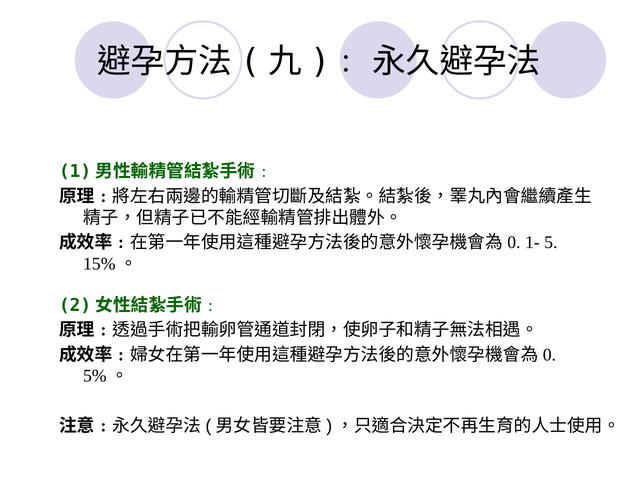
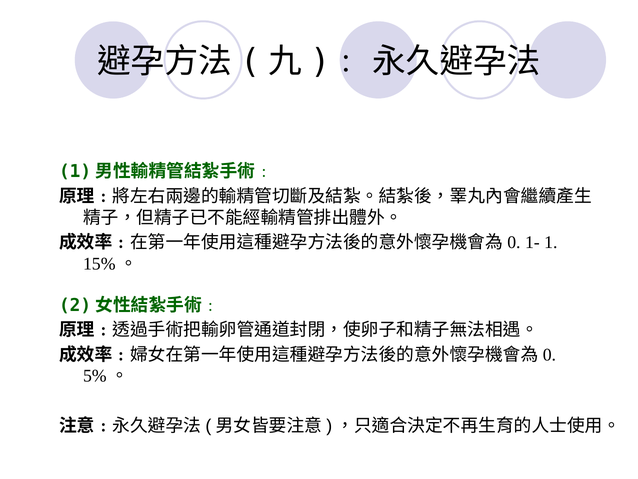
5: 5 -> 1
